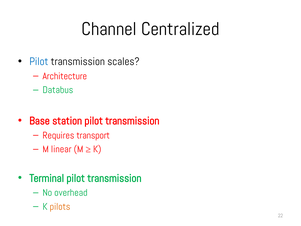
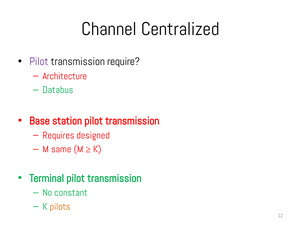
Pilot at (39, 61) colour: blue -> purple
scales: scales -> require
transport: transport -> designed
linear: linear -> same
overhead: overhead -> constant
